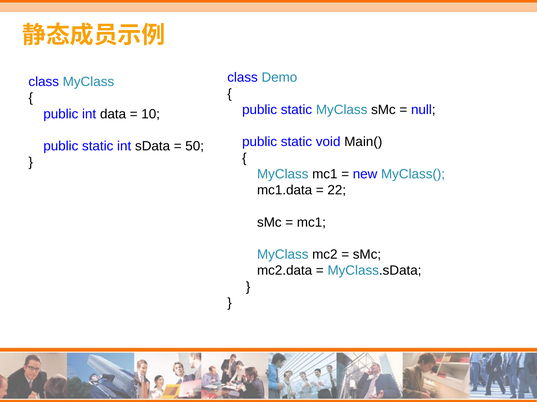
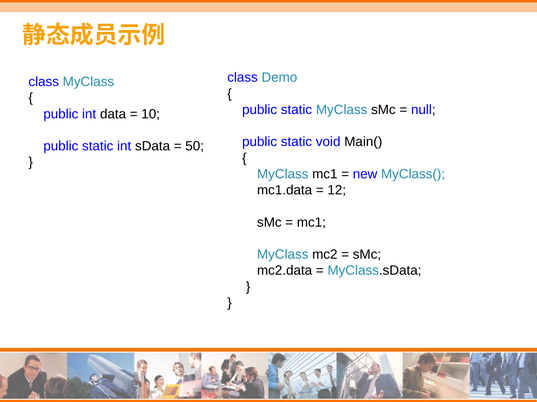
22: 22 -> 12
